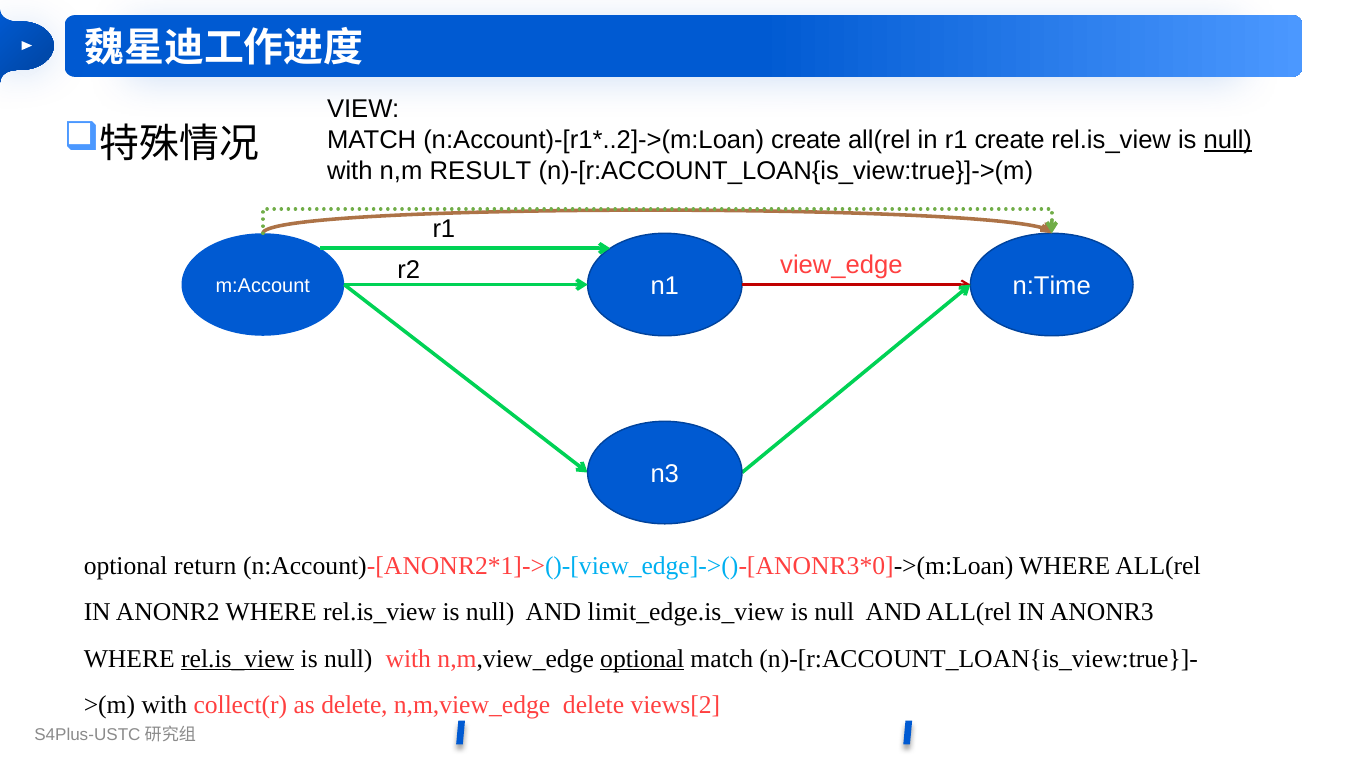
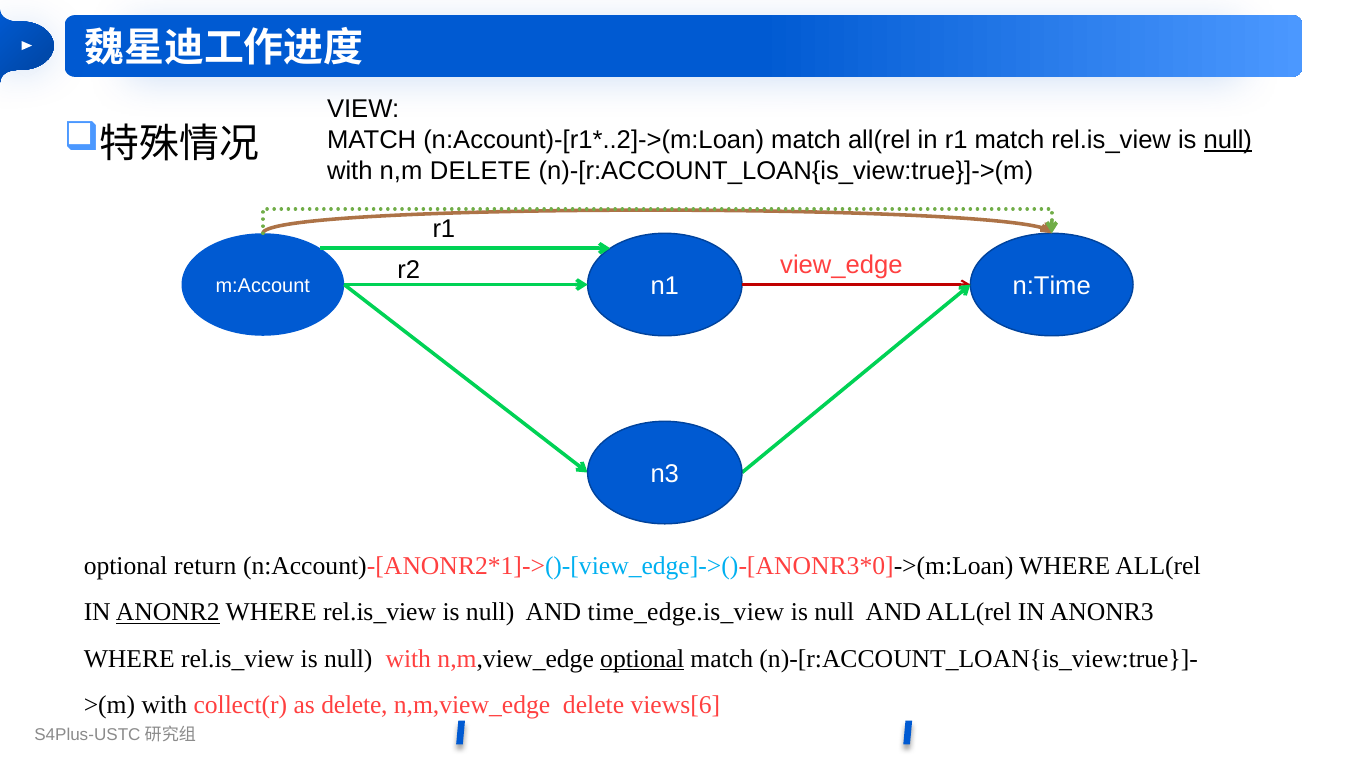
create at (806, 140): create -> match
r1 create: create -> match
n,m RESULT: RESULT -> DELETE
ANONR2 underline: none -> present
limit_edge.is_view: limit_edge.is_view -> time_edge.is_view
rel.is_view at (238, 659) underline: present -> none
views[2: views[2 -> views[6
